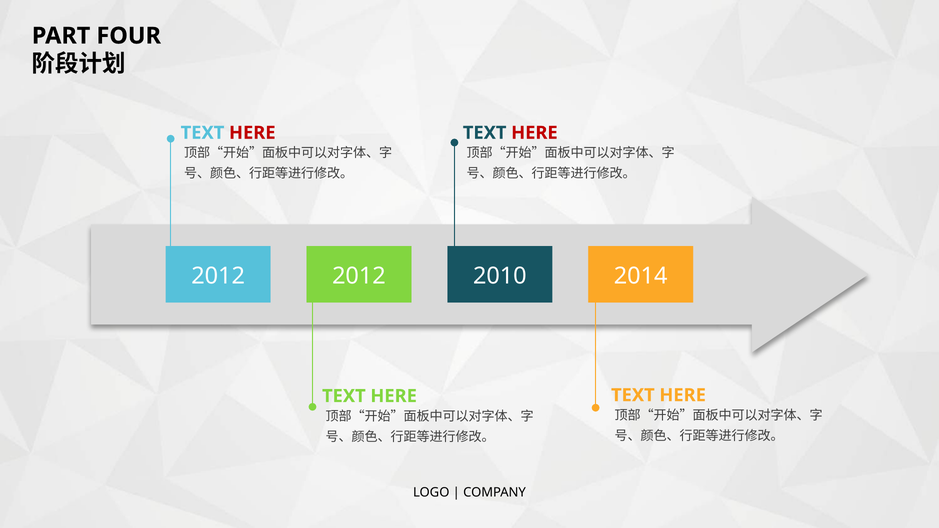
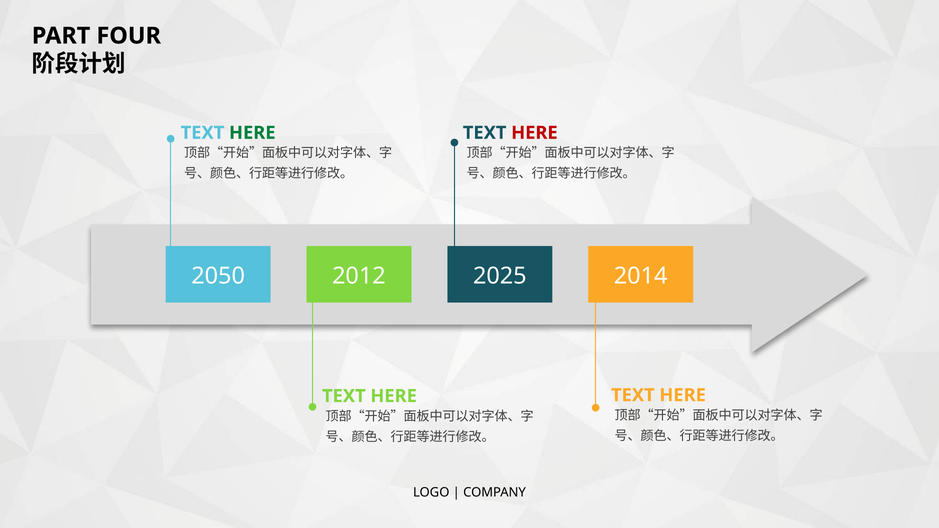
HERE at (252, 133) colour: red -> green
2012 at (218, 276): 2012 -> 2050
2010: 2010 -> 2025
